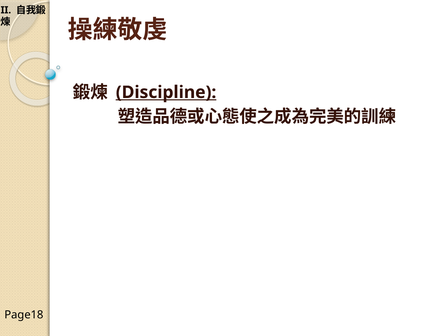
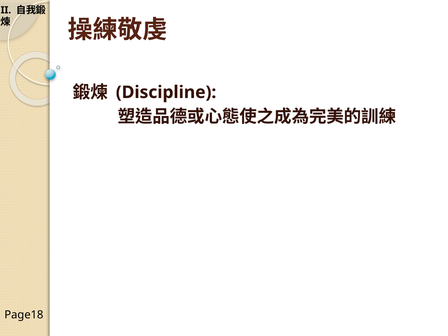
Discipline underline: present -> none
